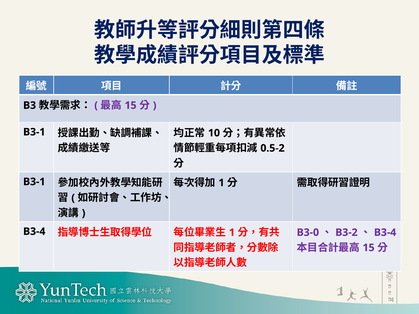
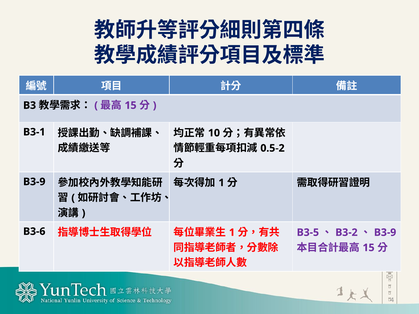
B3-1 at (34, 182): B3-1 -> B3-9
B3-4 at (34, 232): B3-4 -> B3-6
B3-0: B3-0 -> B3-5
B3-4 at (385, 233): B3-4 -> B3-9
